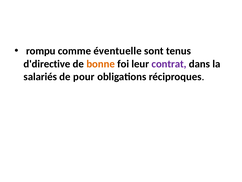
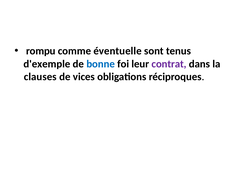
d'directive: d'directive -> d'exemple
bonne colour: orange -> blue
salariés: salariés -> clauses
pour: pour -> vices
